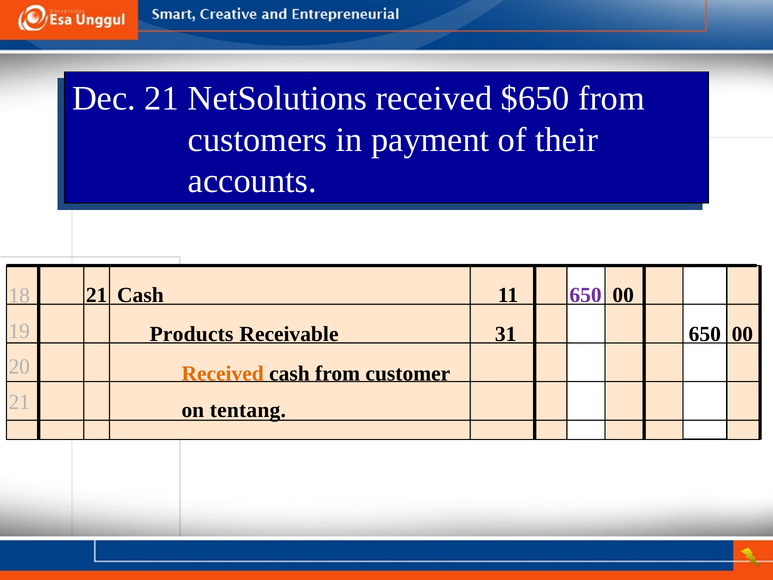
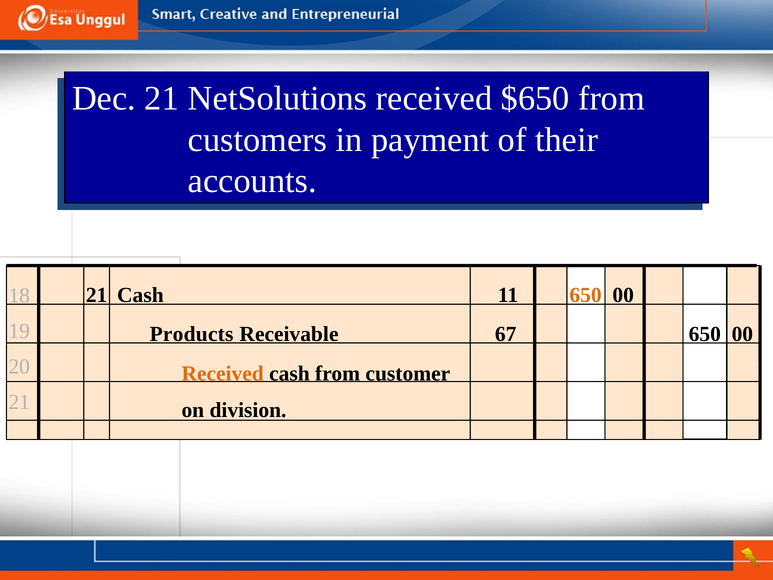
650 at (586, 295) colour: purple -> orange
31: 31 -> 67
tentang: tentang -> division
